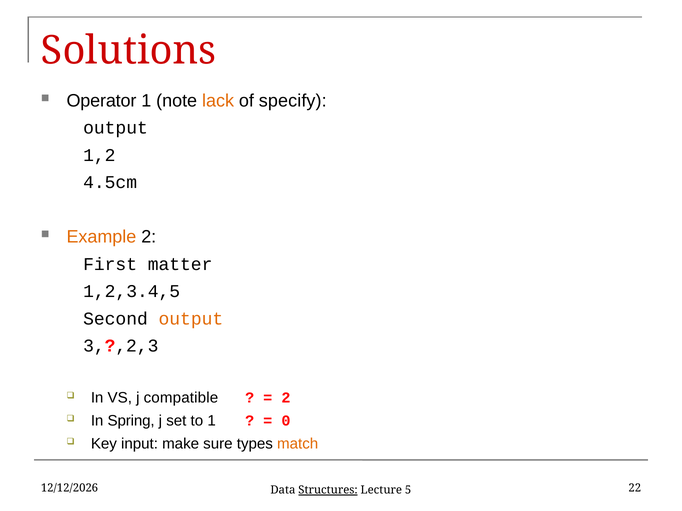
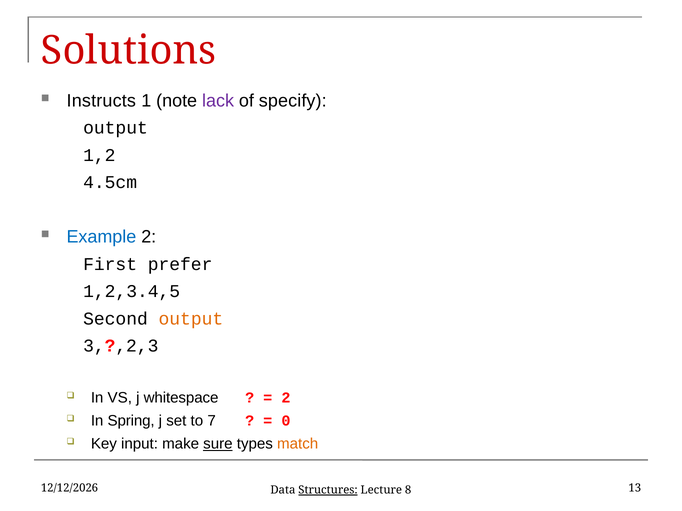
Operator: Operator -> Instructs
lack colour: orange -> purple
Example colour: orange -> blue
matter: matter -> prefer
compatible: compatible -> whitespace
to 1: 1 -> 7
sure underline: none -> present
22: 22 -> 13
5: 5 -> 8
